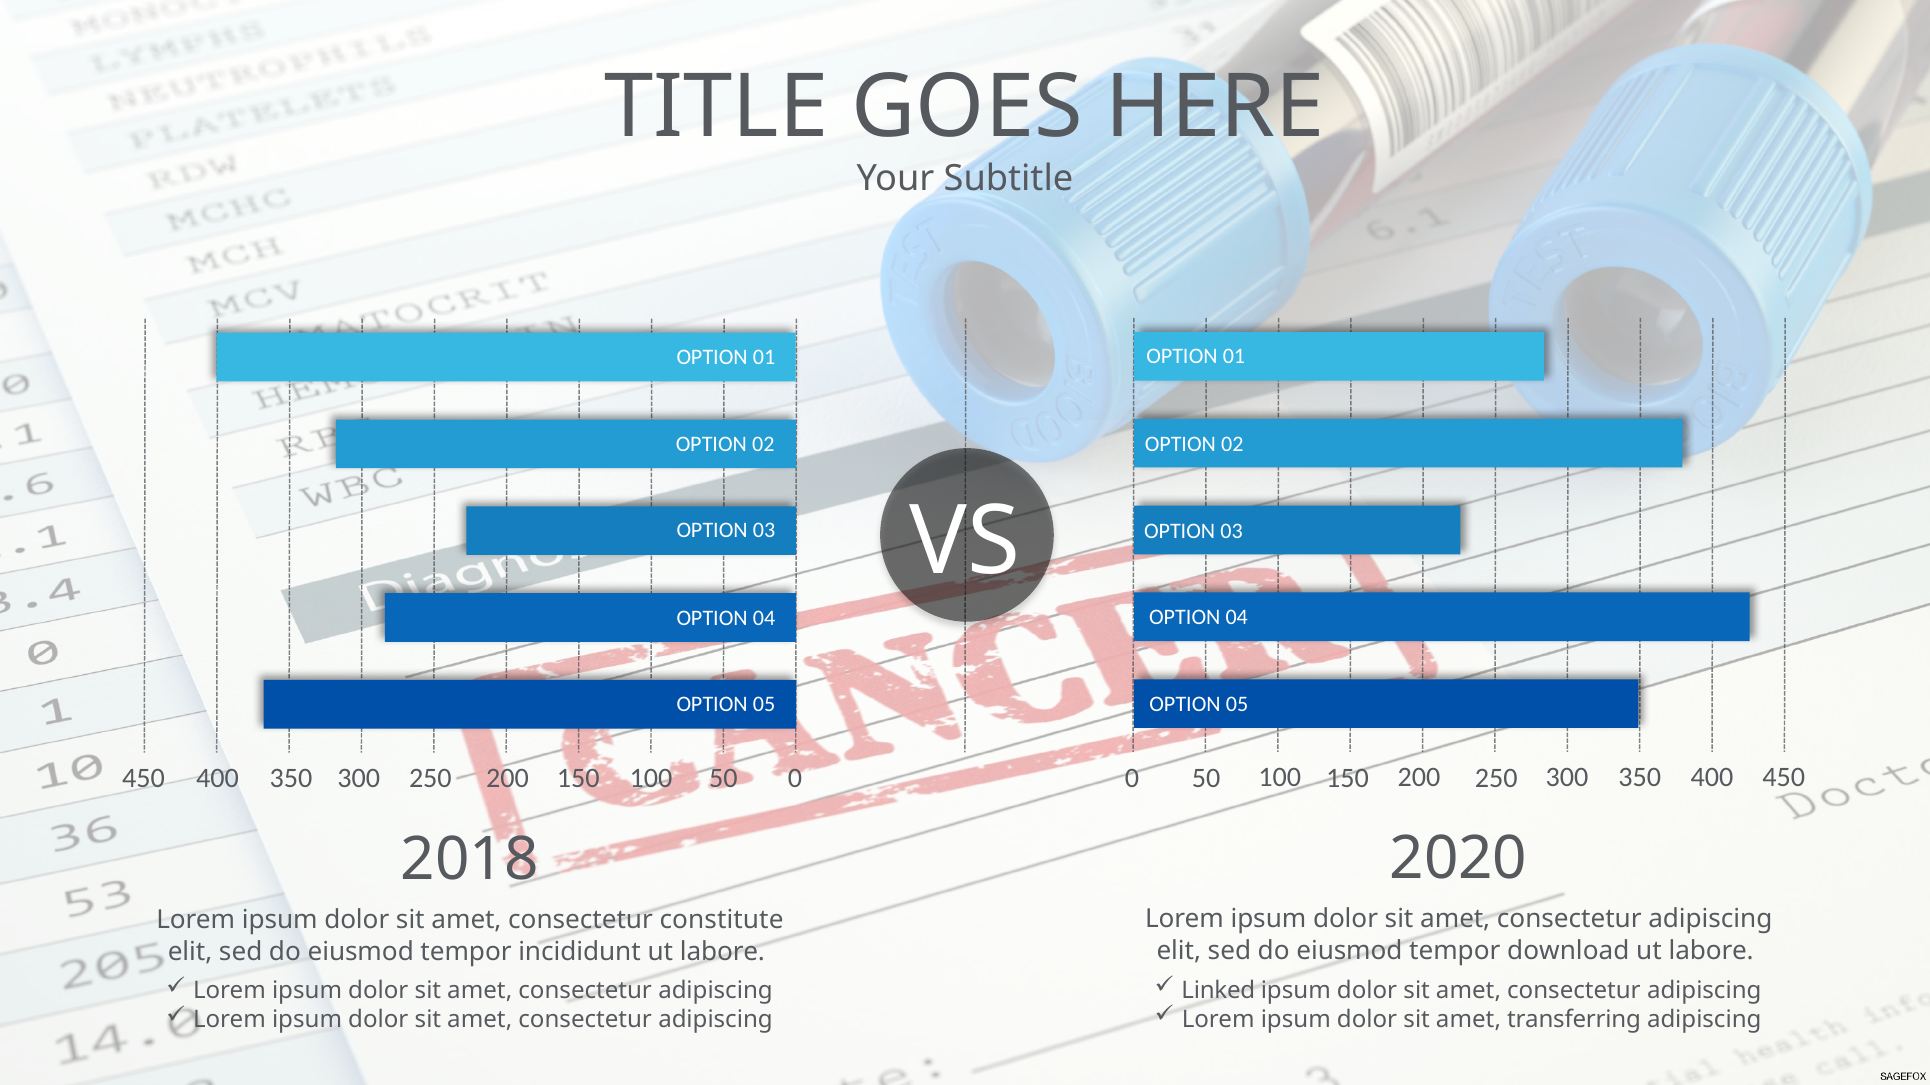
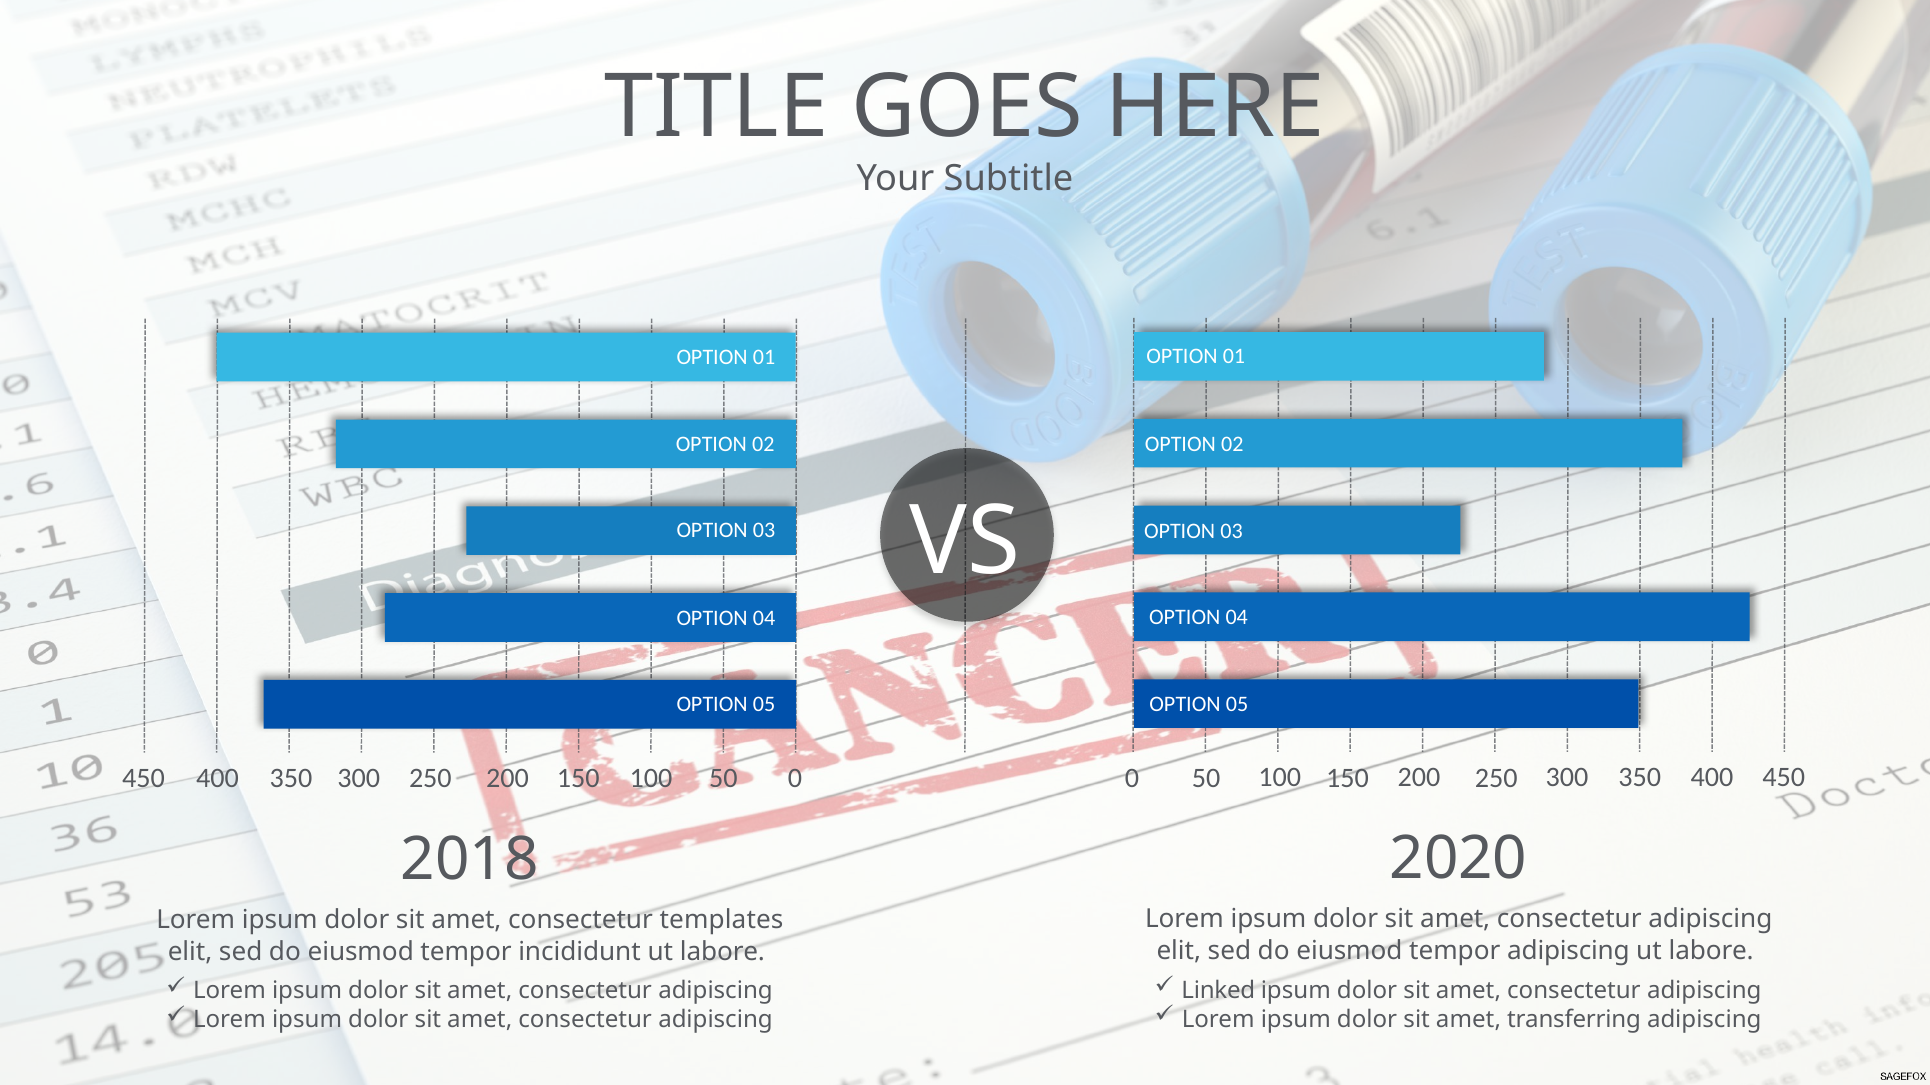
constitute: constitute -> templates
tempor download: download -> adipiscing
